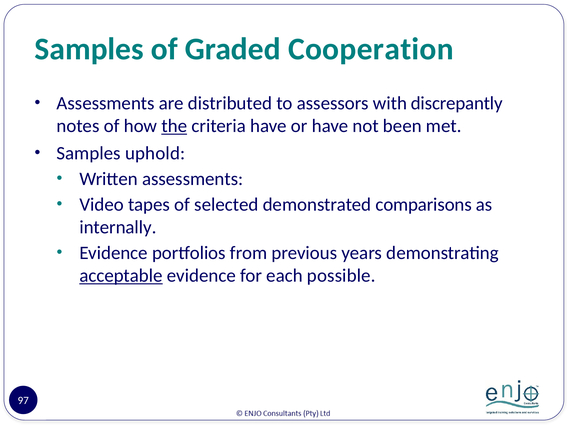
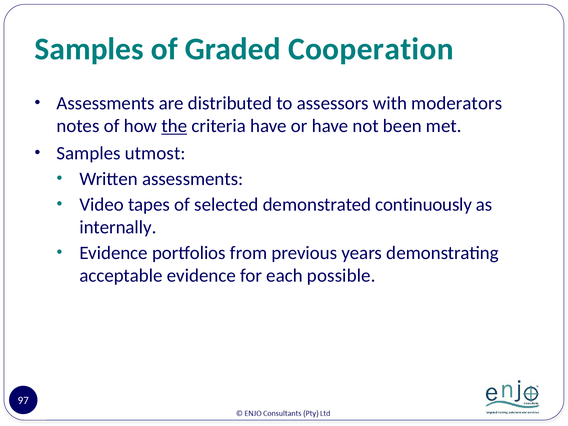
discrepantly: discrepantly -> moderators
uphold: uphold -> utmost
comparisons: comparisons -> continuously
acceptable underline: present -> none
